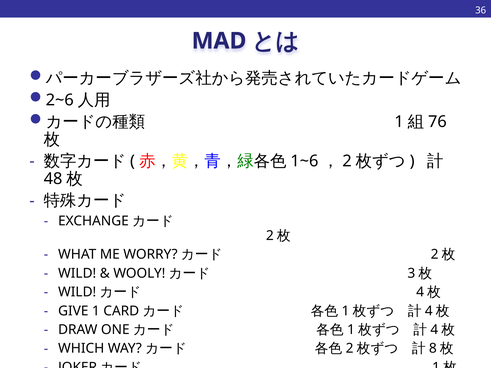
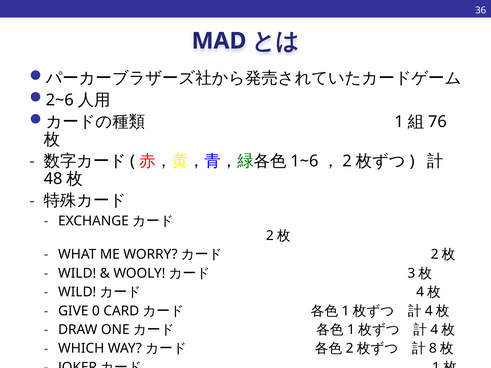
GIVE 1: 1 -> 0
